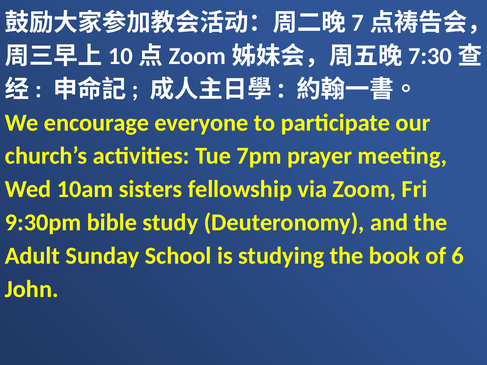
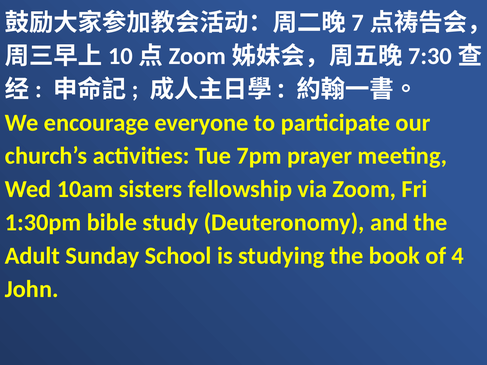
9:30pm: 9:30pm -> 1:30pm
6: 6 -> 4
